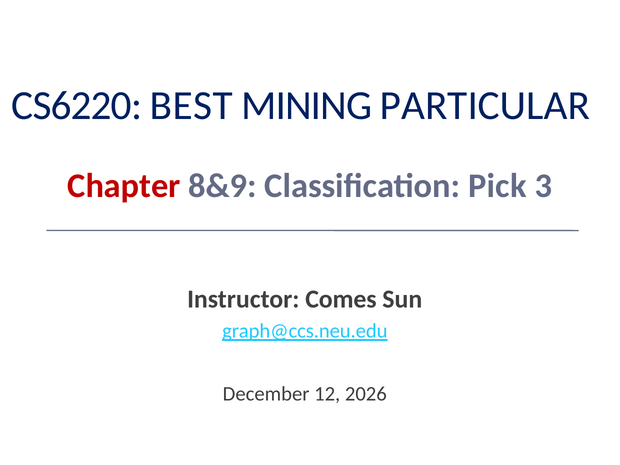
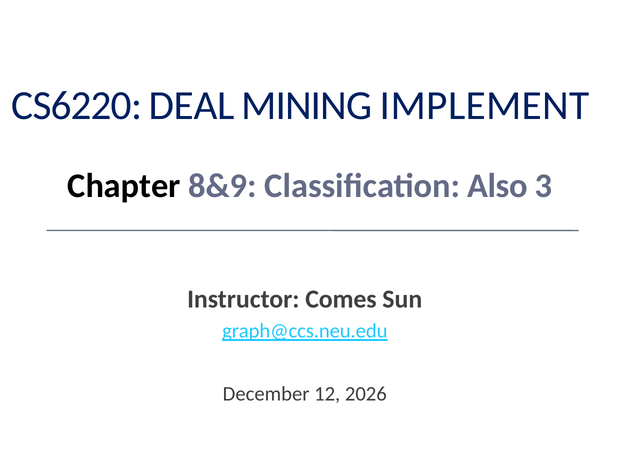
BEST: BEST -> DEAL
PARTICULAR: PARTICULAR -> IMPLEMENT
Chapter colour: red -> black
Pick: Pick -> Also
